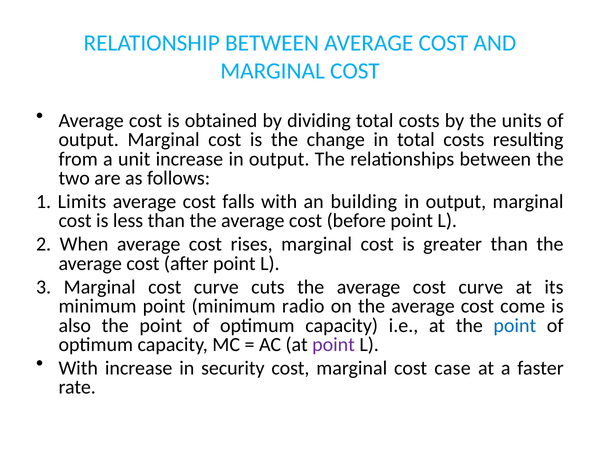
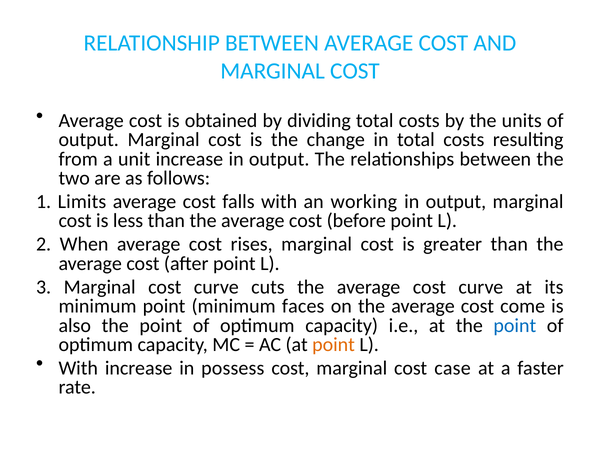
building: building -> working
radio: radio -> faces
point at (334, 345) colour: purple -> orange
security: security -> possess
